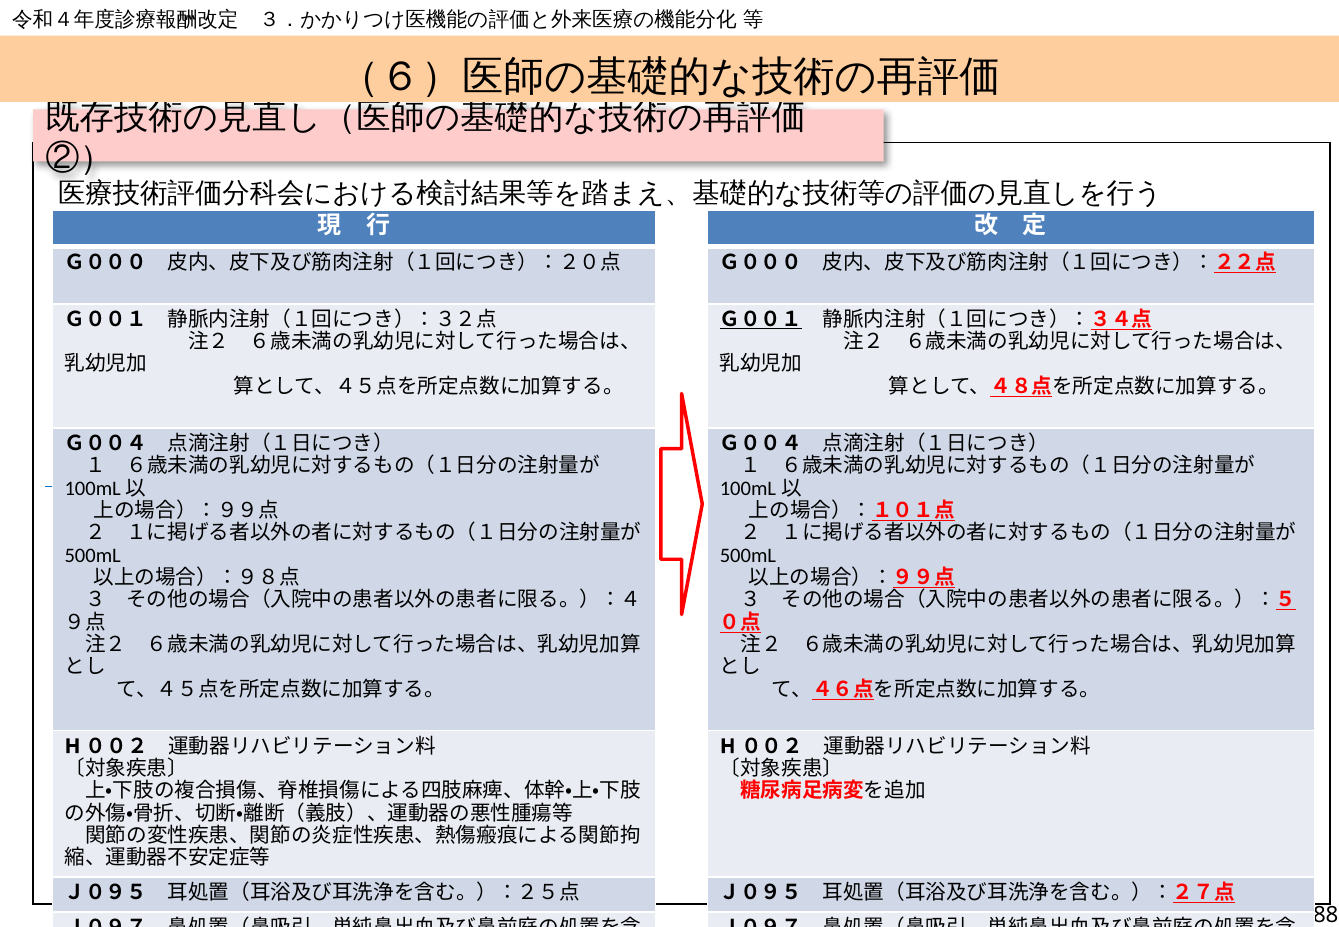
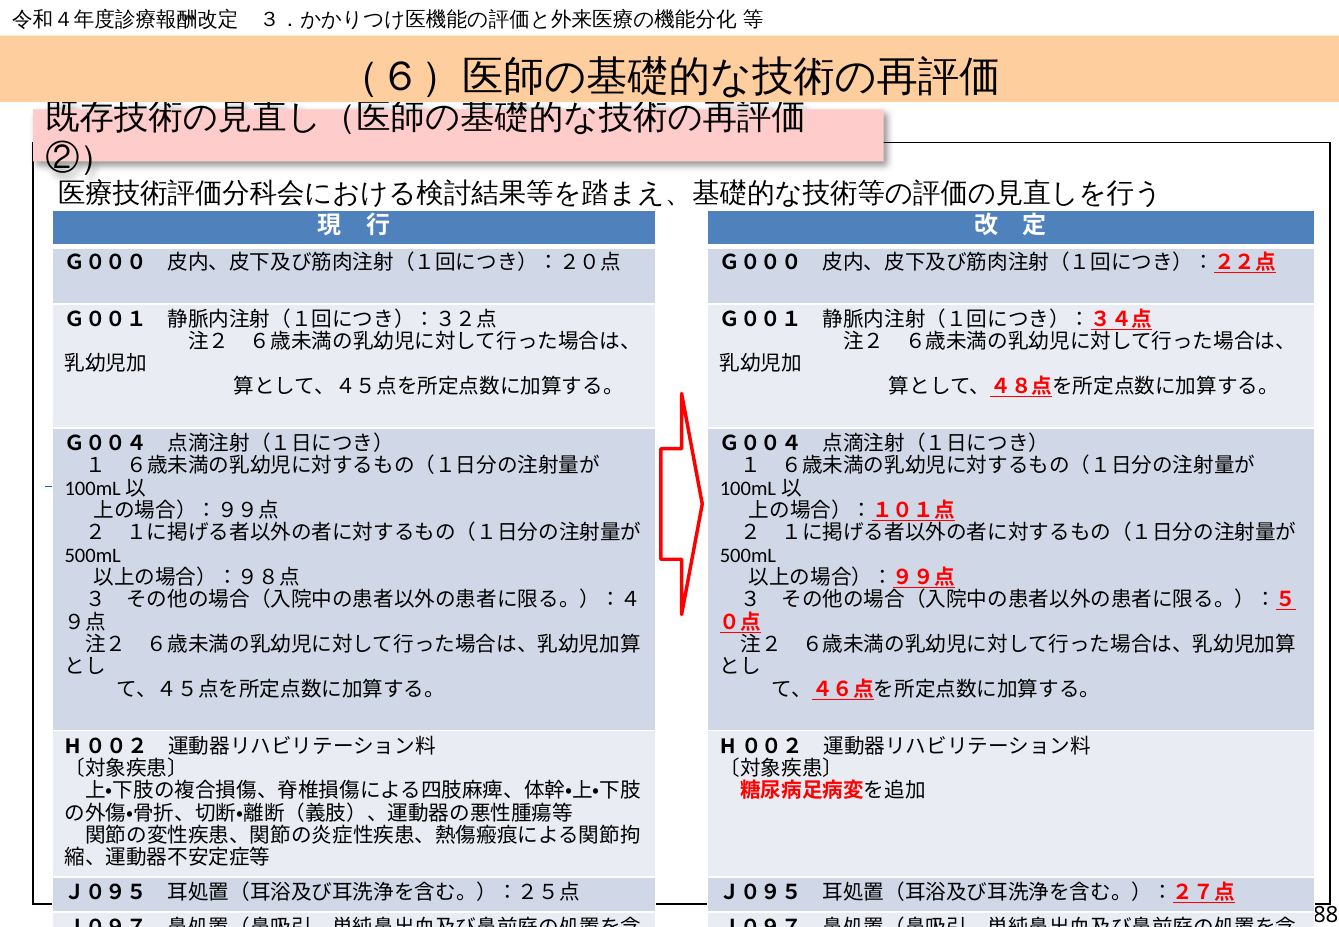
Ｇ００１ at (761, 320) underline: present -> none
